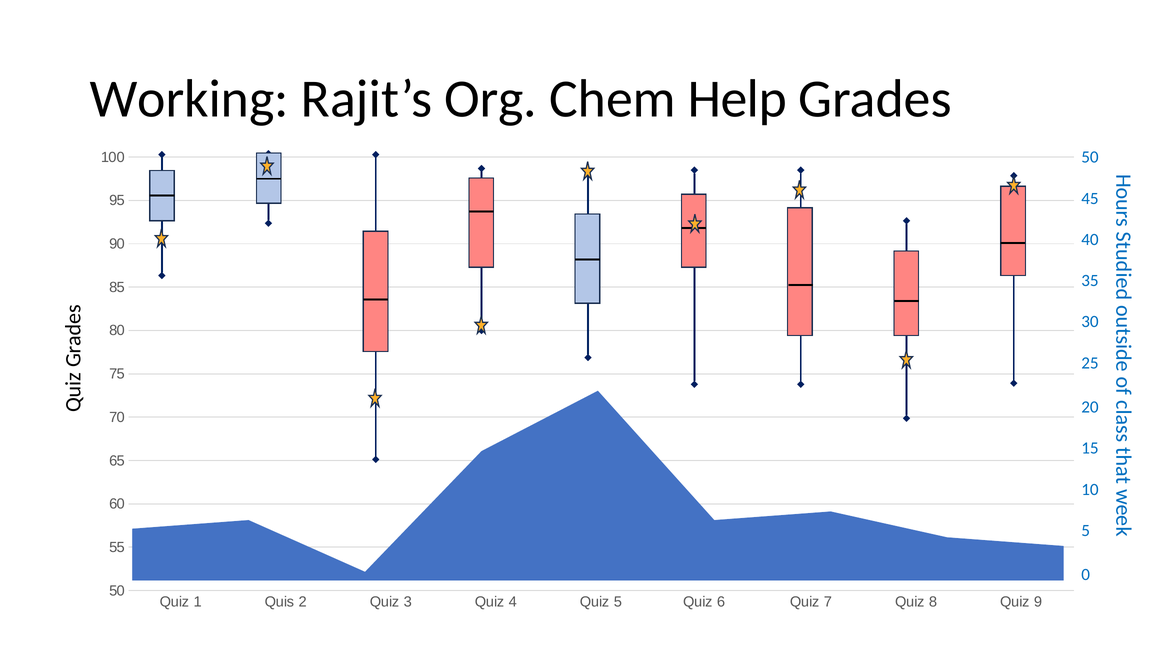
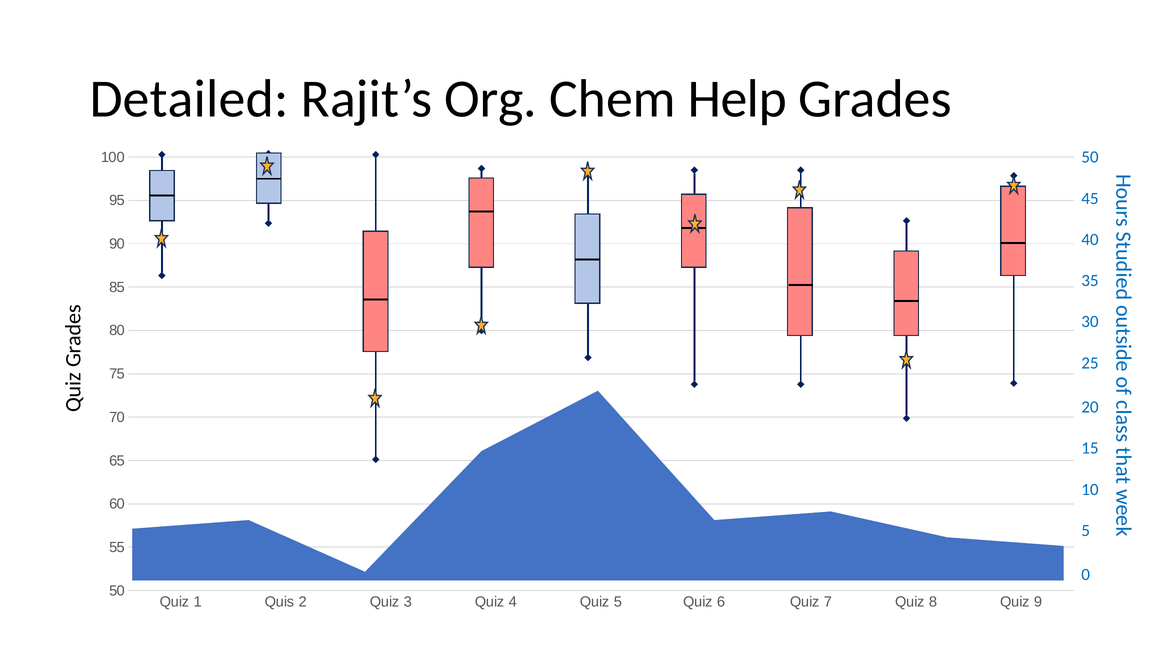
Working: Working -> Detailed
